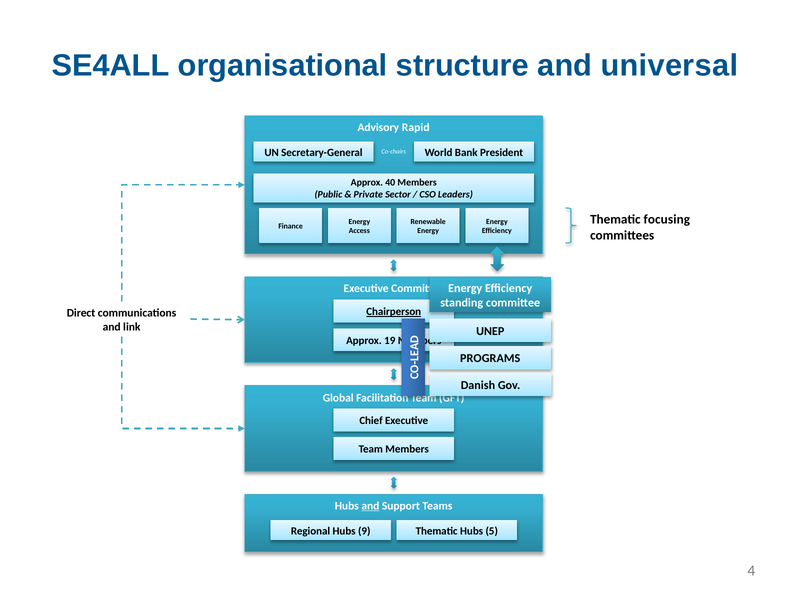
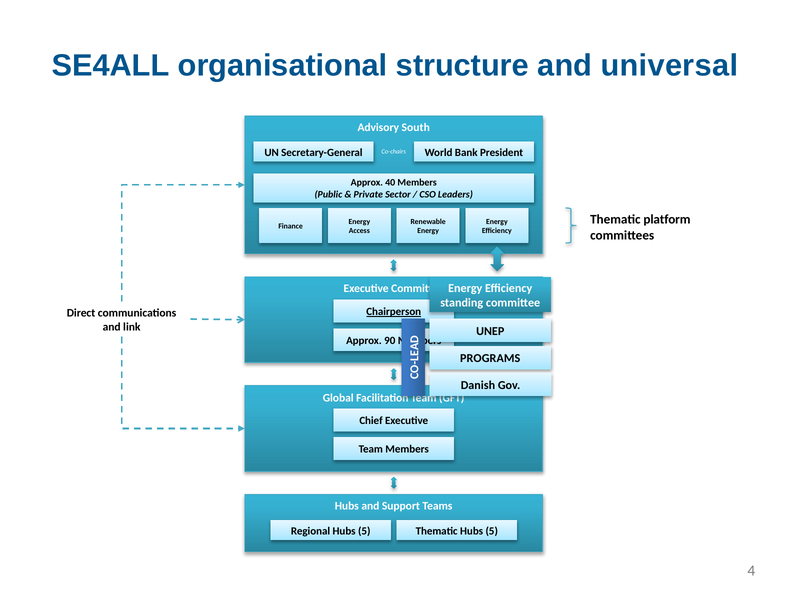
Rapid: Rapid -> South
focusing: focusing -> platform
19: 19 -> 90
and at (370, 506) underline: present -> none
Regional Hubs 9: 9 -> 5
